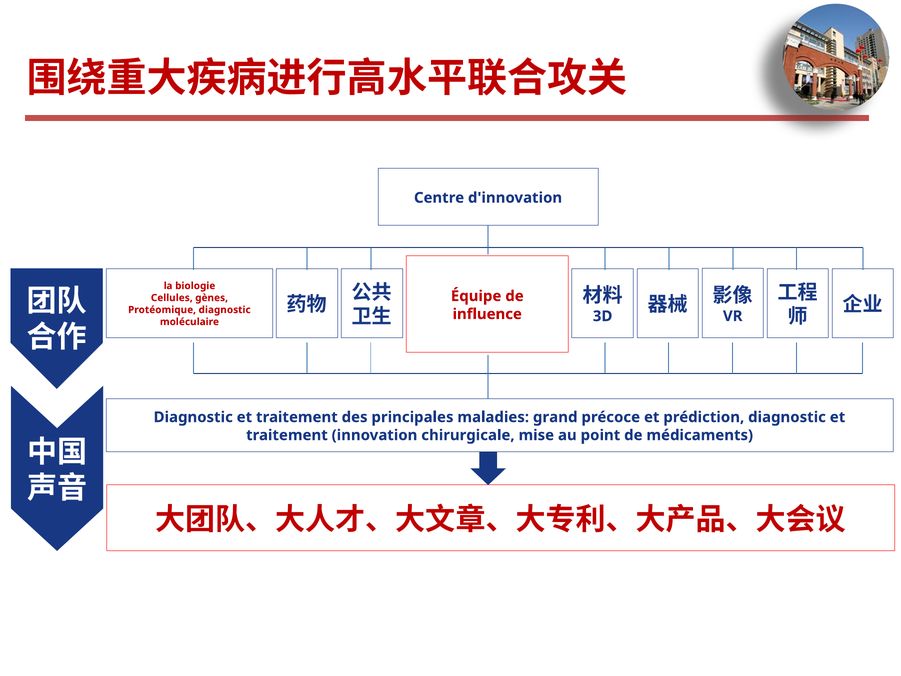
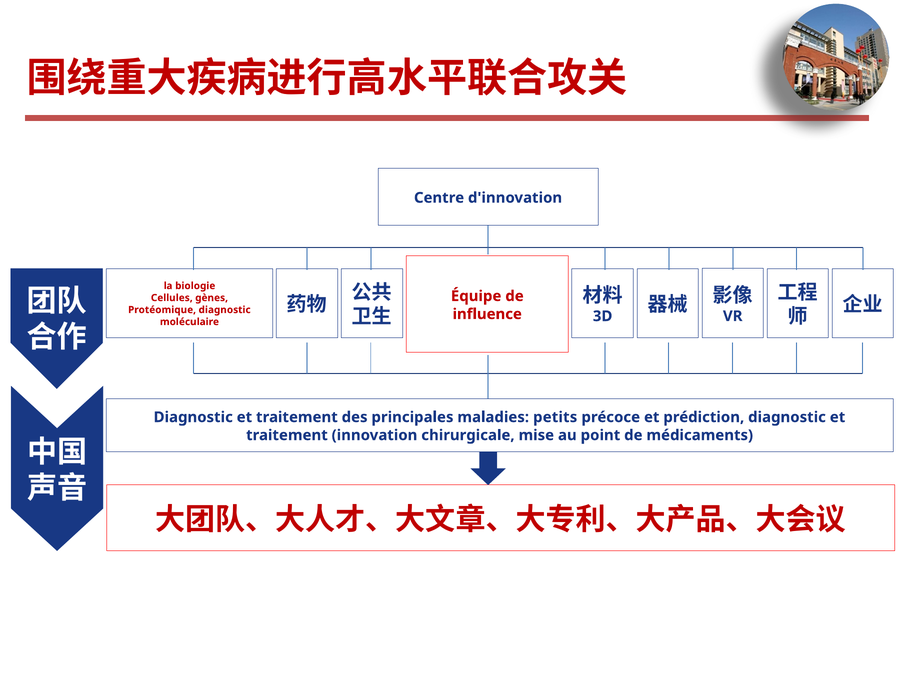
grand: grand -> petits
